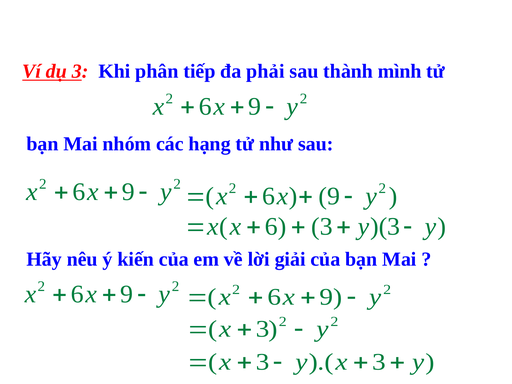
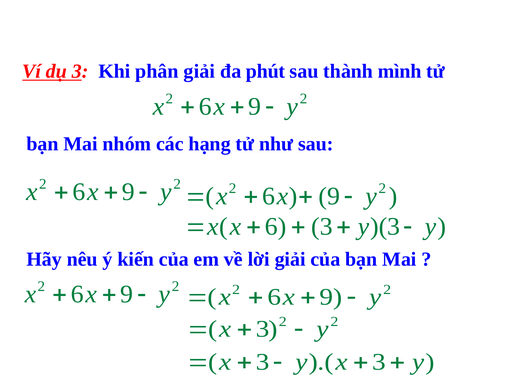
phân tiếp: tiếp -> giải
phải: phải -> phút
